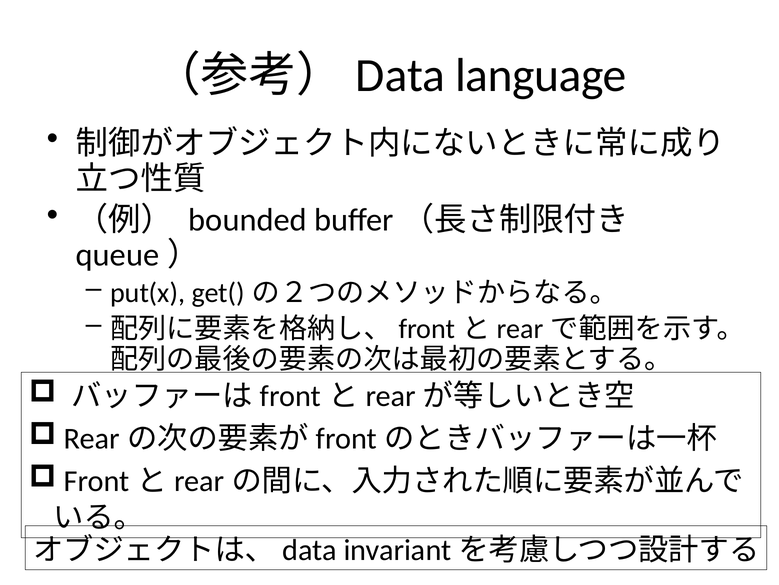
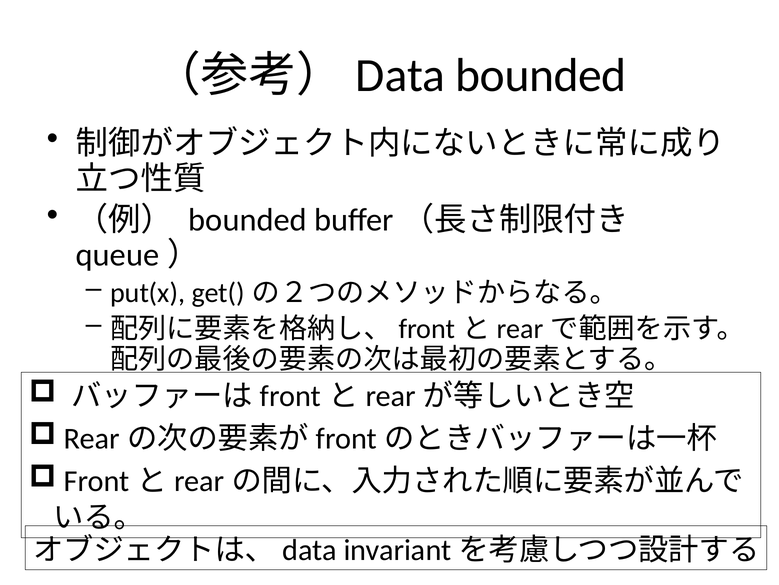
language at (541, 75): language -> bounded
